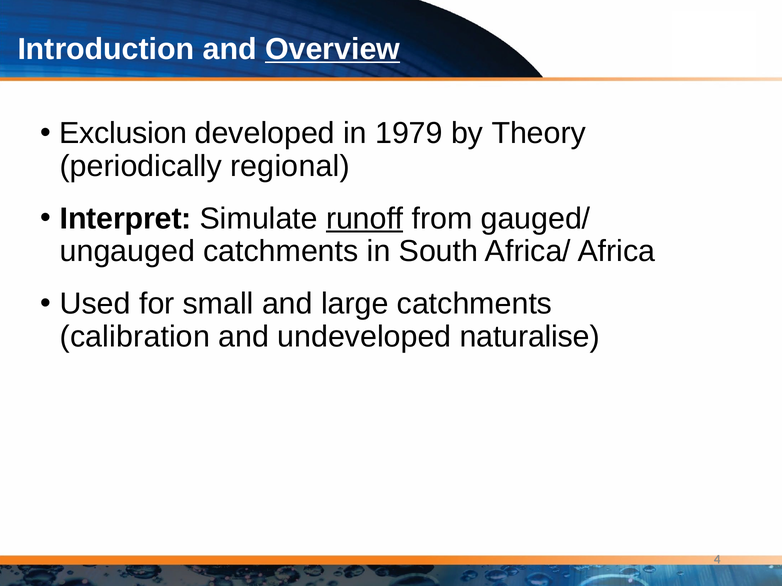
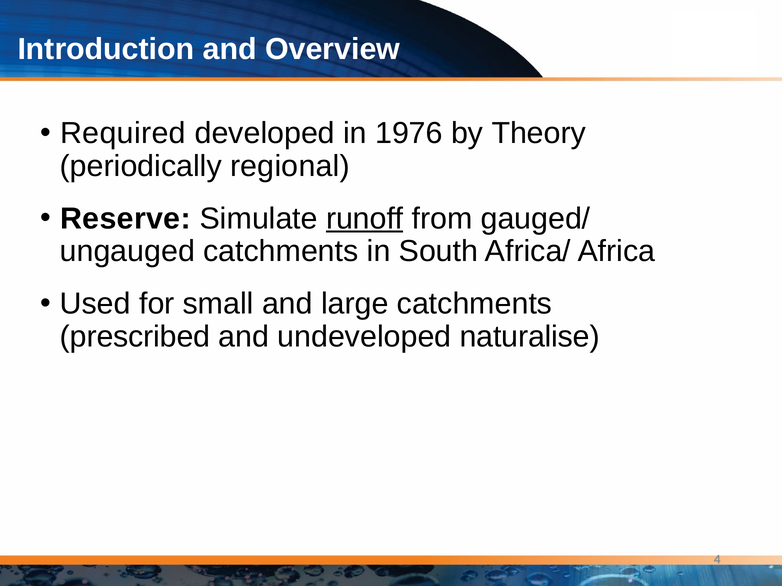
Overview underline: present -> none
Exclusion: Exclusion -> Required
1979: 1979 -> 1976
Interpret: Interpret -> Reserve
calibration: calibration -> prescribed
